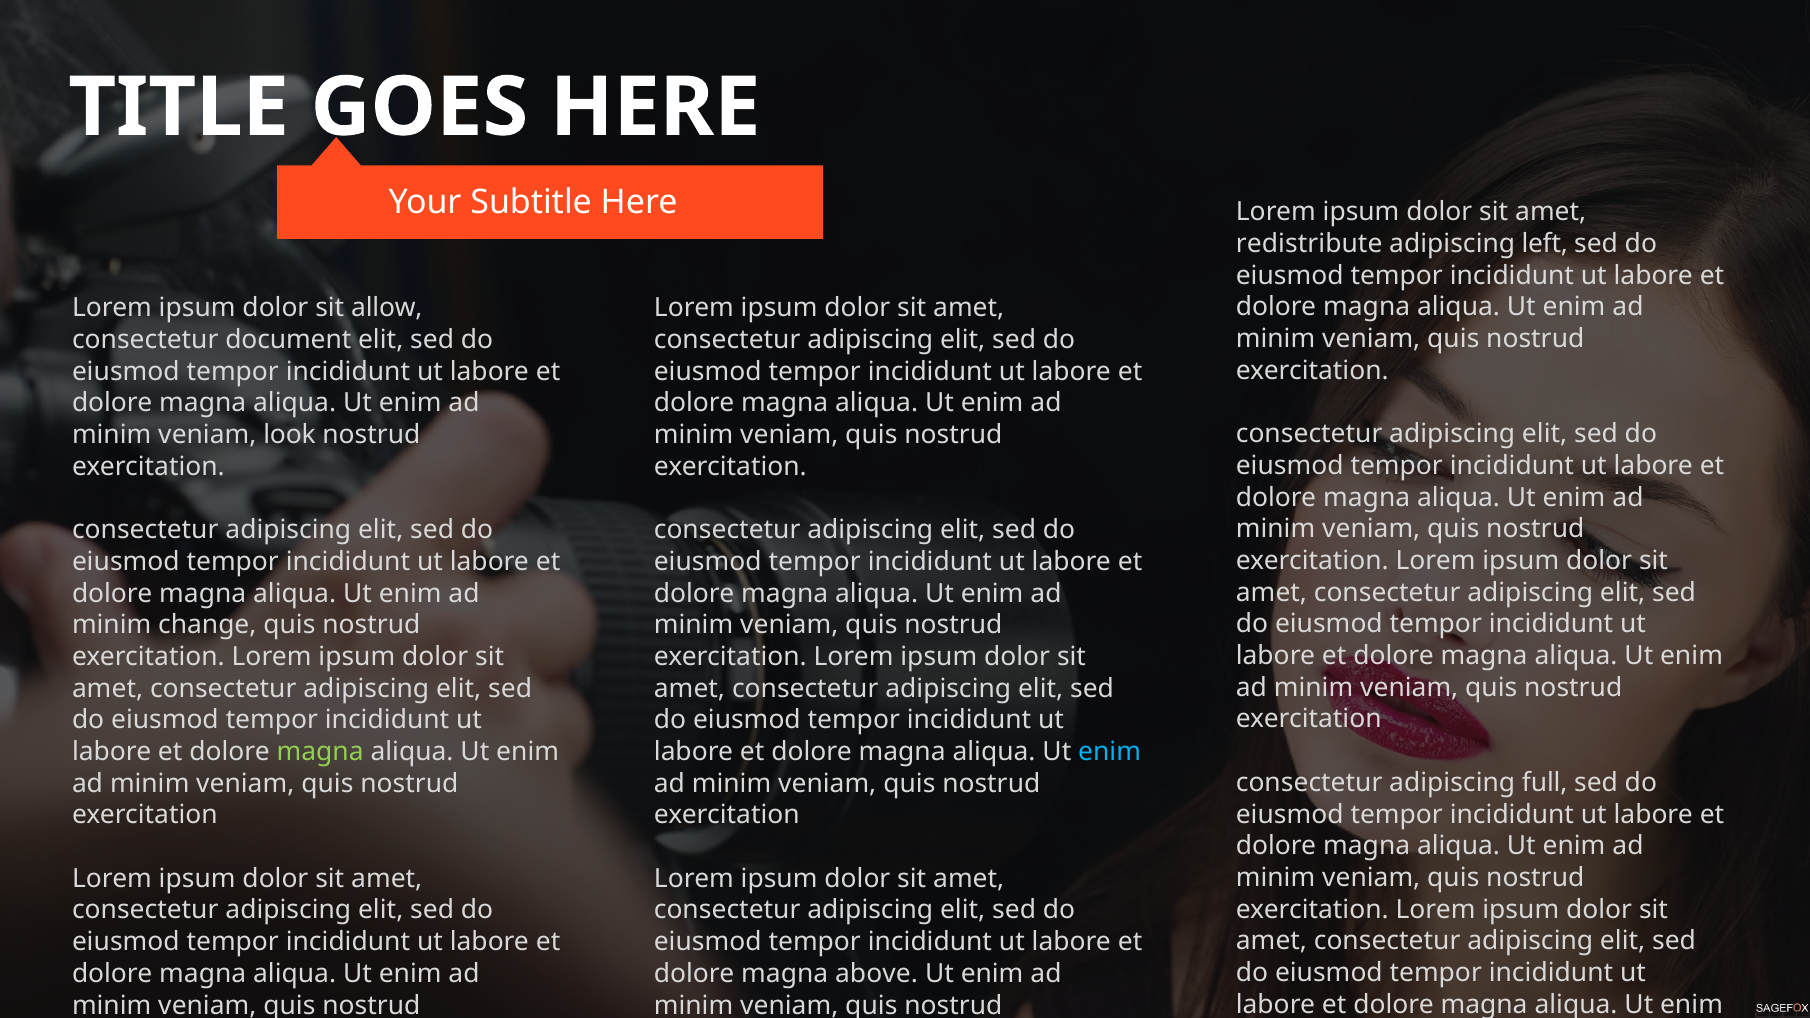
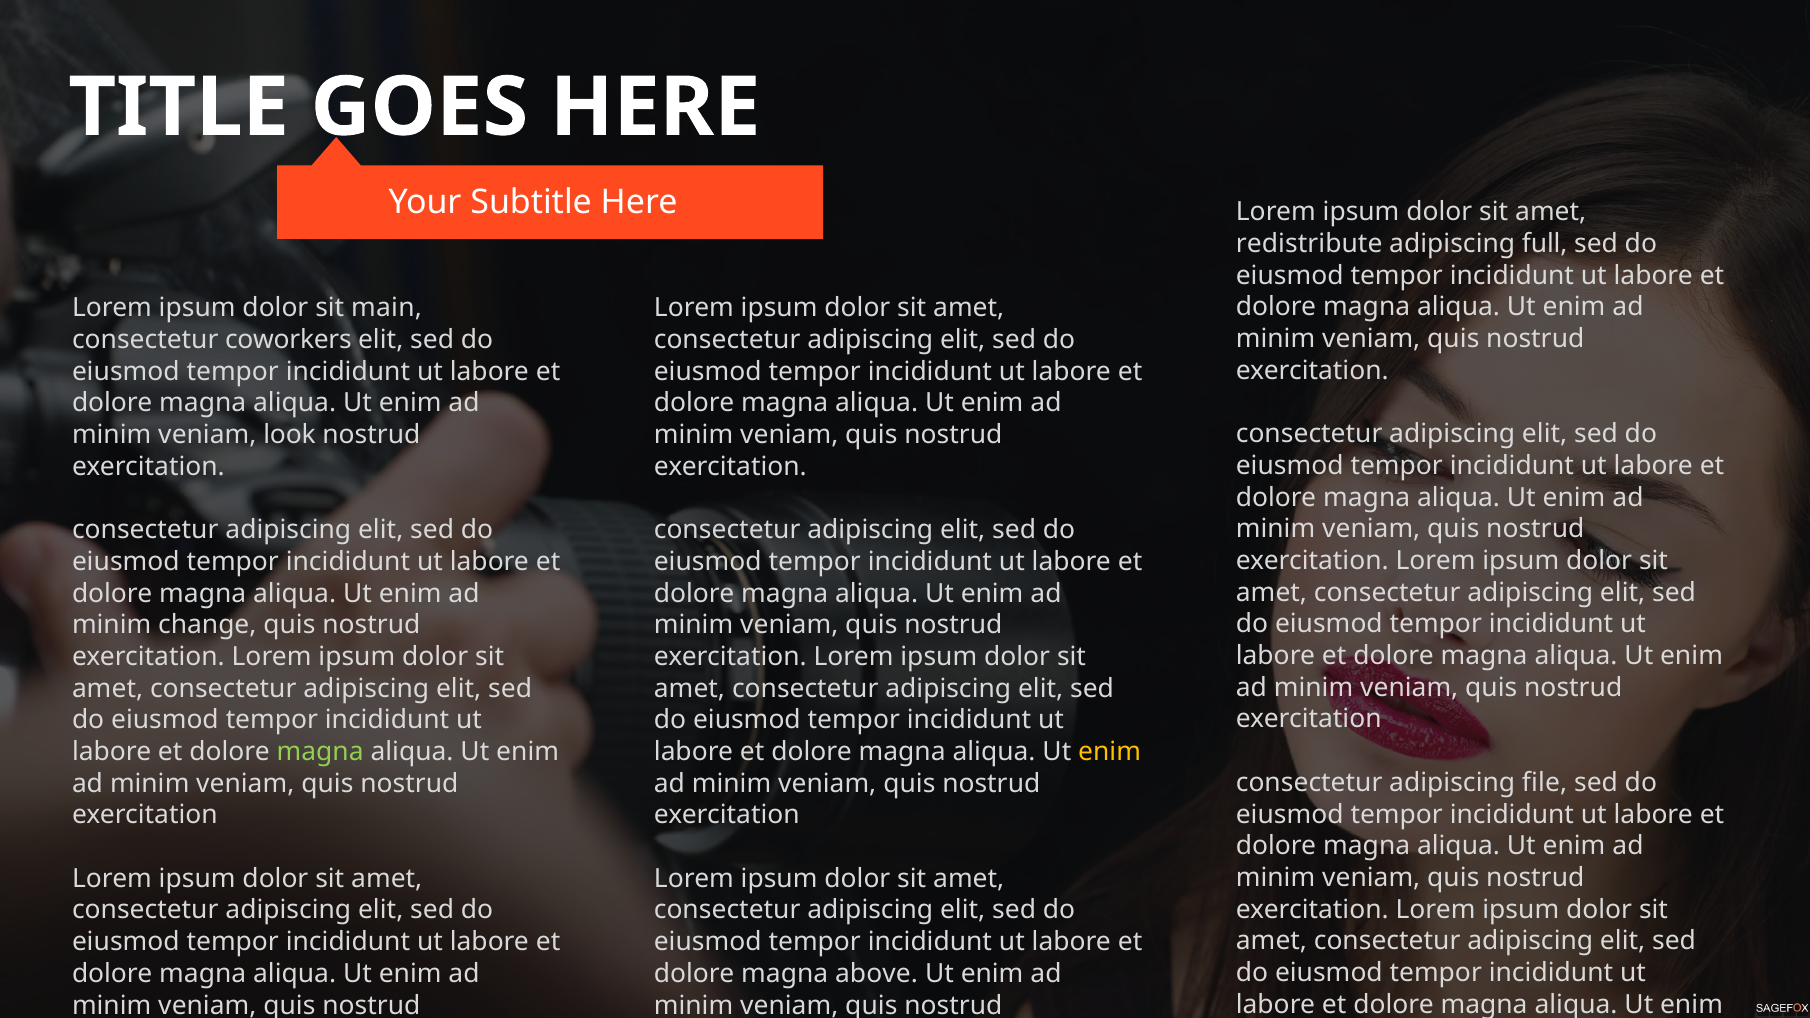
left: left -> full
allow: allow -> main
document: document -> coworkers
enim at (1110, 752) colour: light blue -> yellow
full: full -> file
